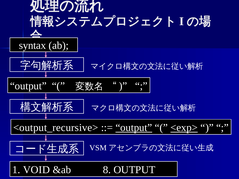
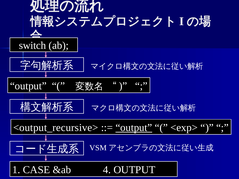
syntax: syntax -> switch
<exp> underline: present -> none
VOID: VOID -> CASE
8: 8 -> 4
